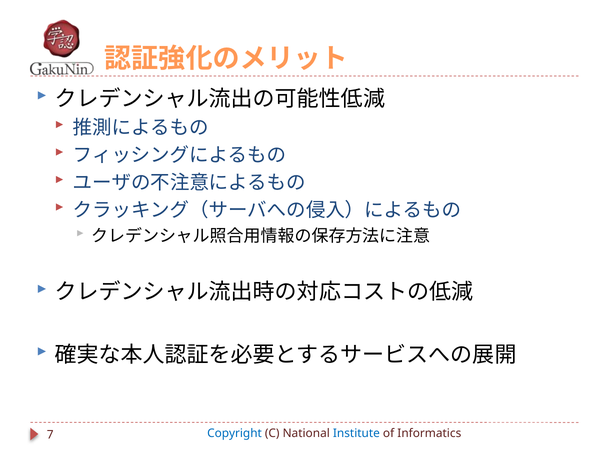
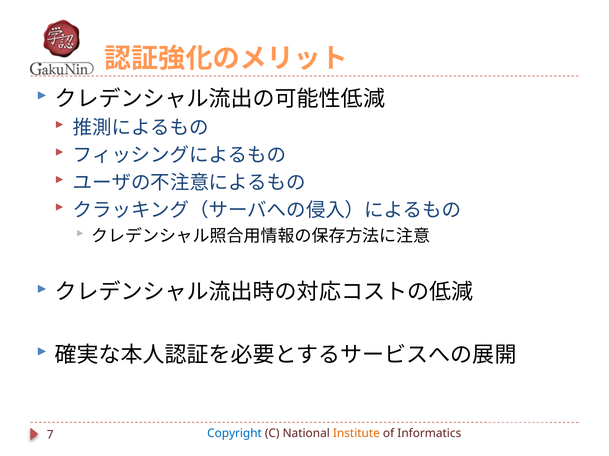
Institute colour: blue -> orange
